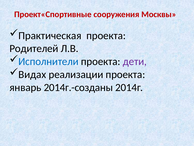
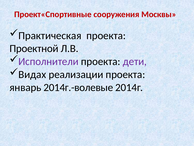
Родителей: Родителей -> Проектной
Исполнители colour: blue -> purple
2014г.-созданы: 2014г.-созданы -> 2014г.-волевые
